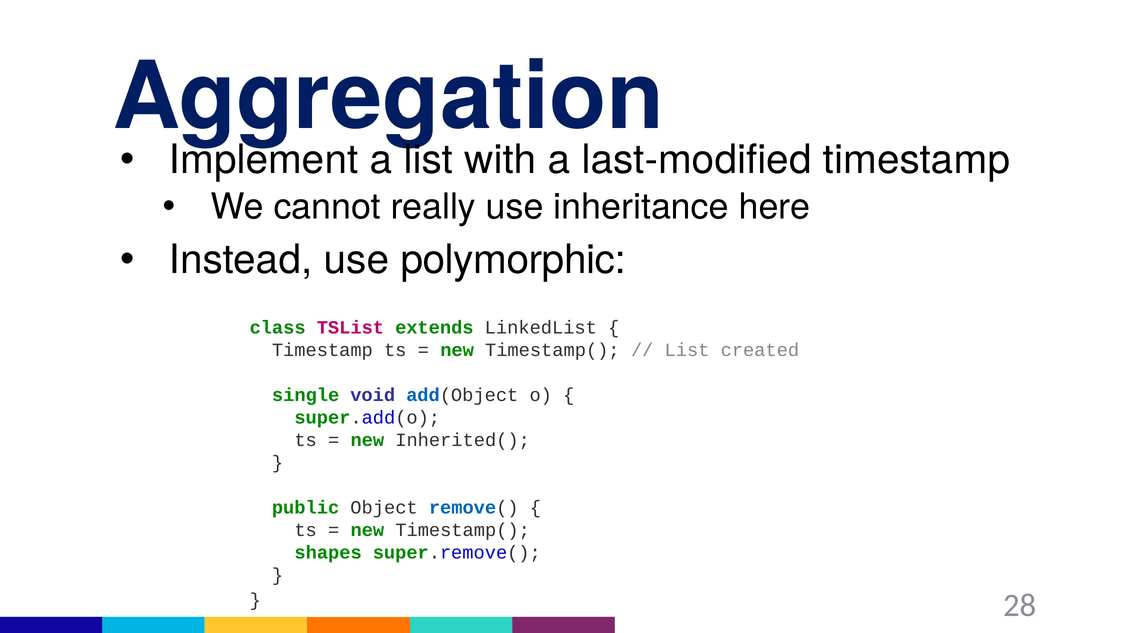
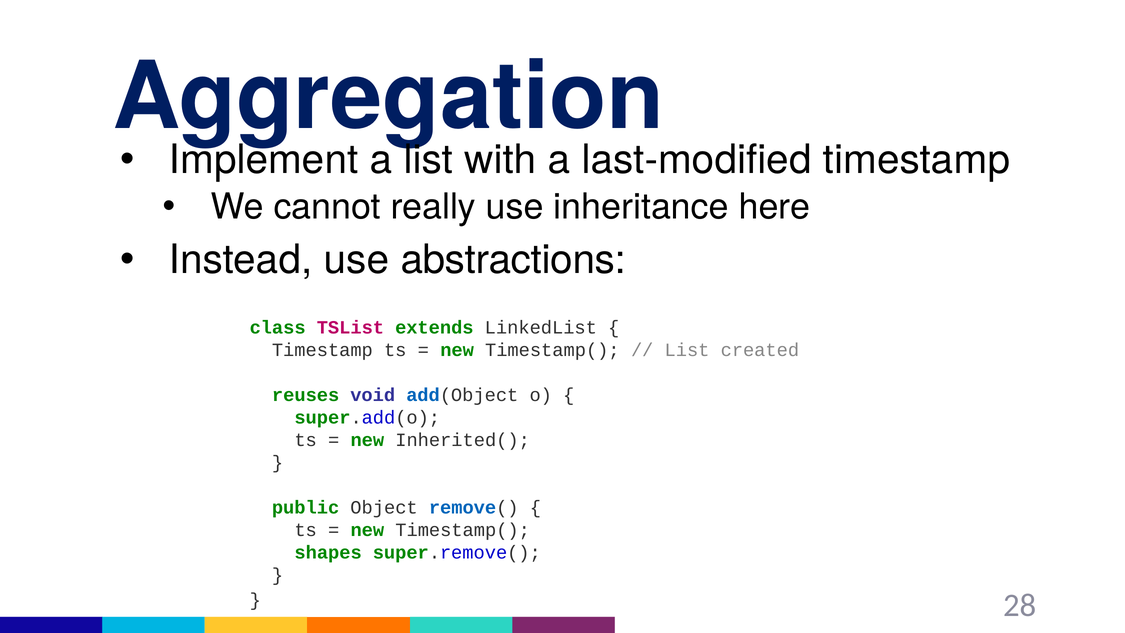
polymorphic: polymorphic -> abstractions
single: single -> reuses
